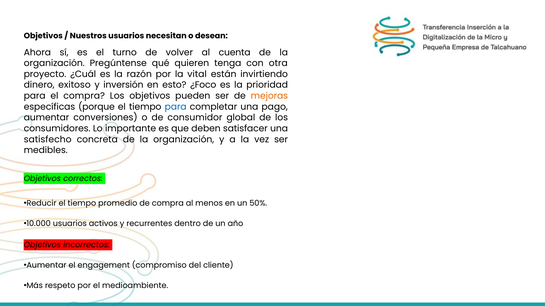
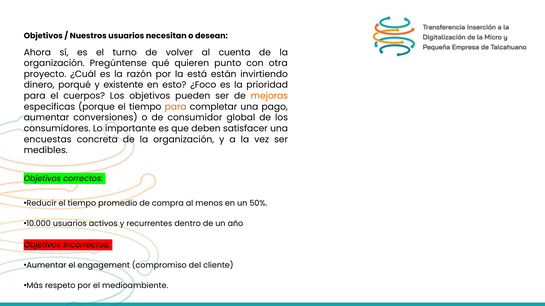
tenga: tenga -> punto
vital: vital -> está
exitoso: exitoso -> porqué
inversión: inversión -> existente
el compra: compra -> cuerpos
para at (176, 107) colour: blue -> orange
satisfecho: satisfecho -> encuestas
